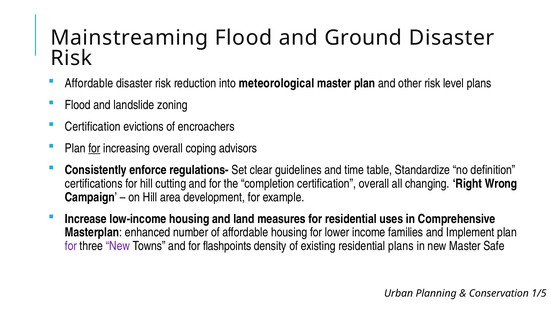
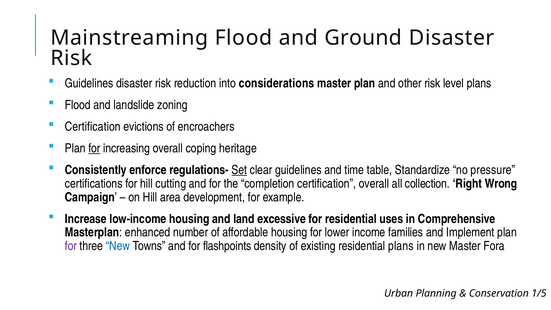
Affordable at (89, 83): Affordable -> Guidelines
meteorological: meteorological -> considerations
advisors: advisors -> heritage
Set underline: none -> present
definition: definition -> pressure
changing: changing -> collection
measures: measures -> excessive
New at (118, 246) colour: purple -> blue
Safe: Safe -> Fora
